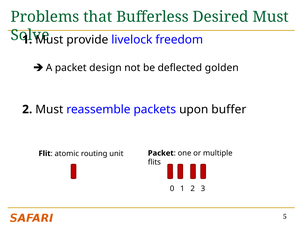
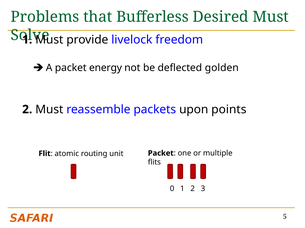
design: design -> energy
buffer: buffer -> points
